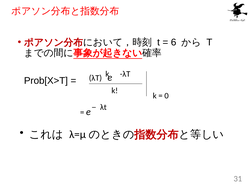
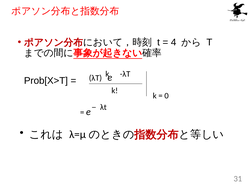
6: 6 -> 4
